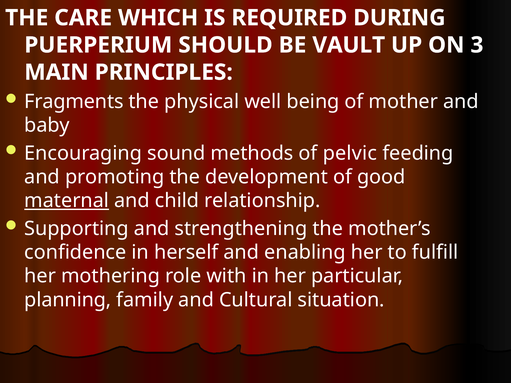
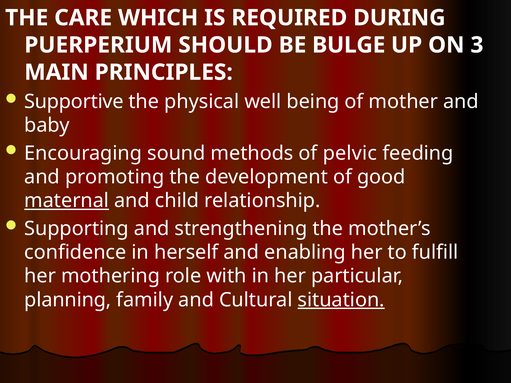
VAULT: VAULT -> BULGE
Fragments: Fragments -> Supportive
situation underline: none -> present
